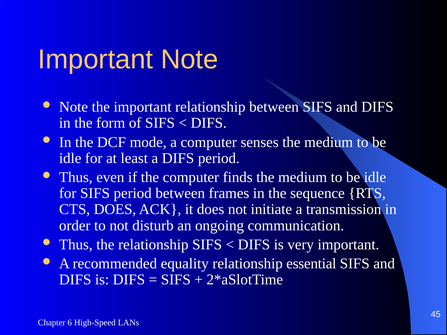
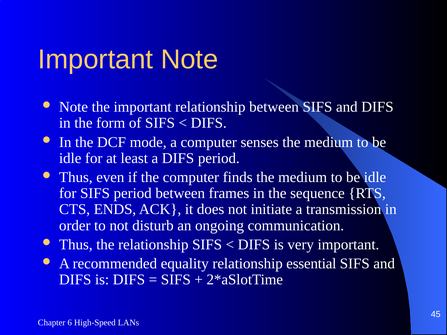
CTS DOES: DOES -> ENDS
